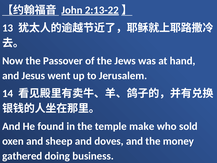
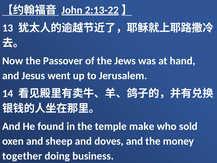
gathered: gathered -> together
